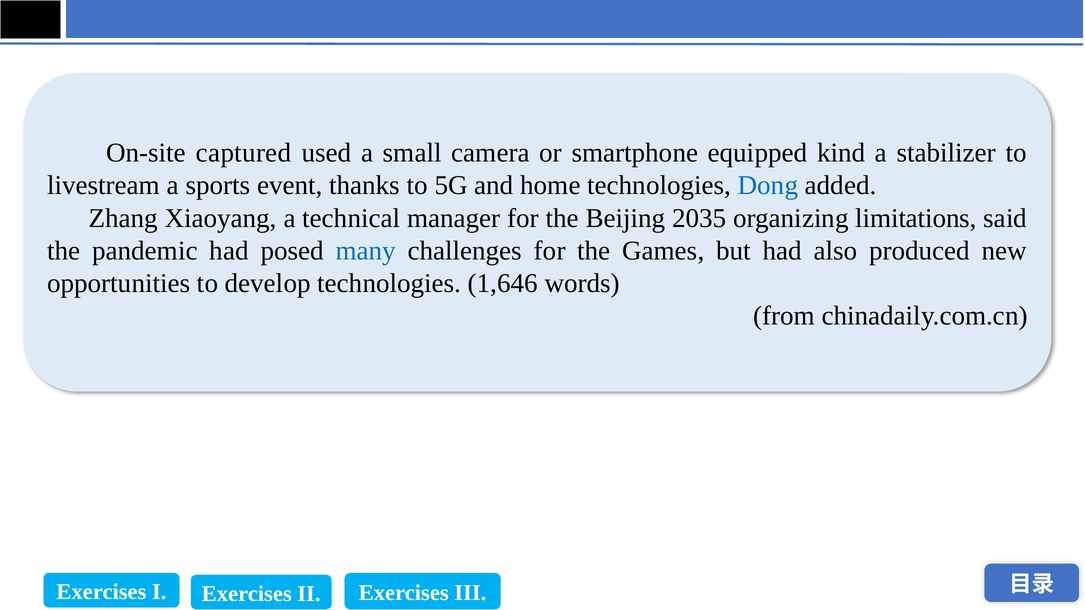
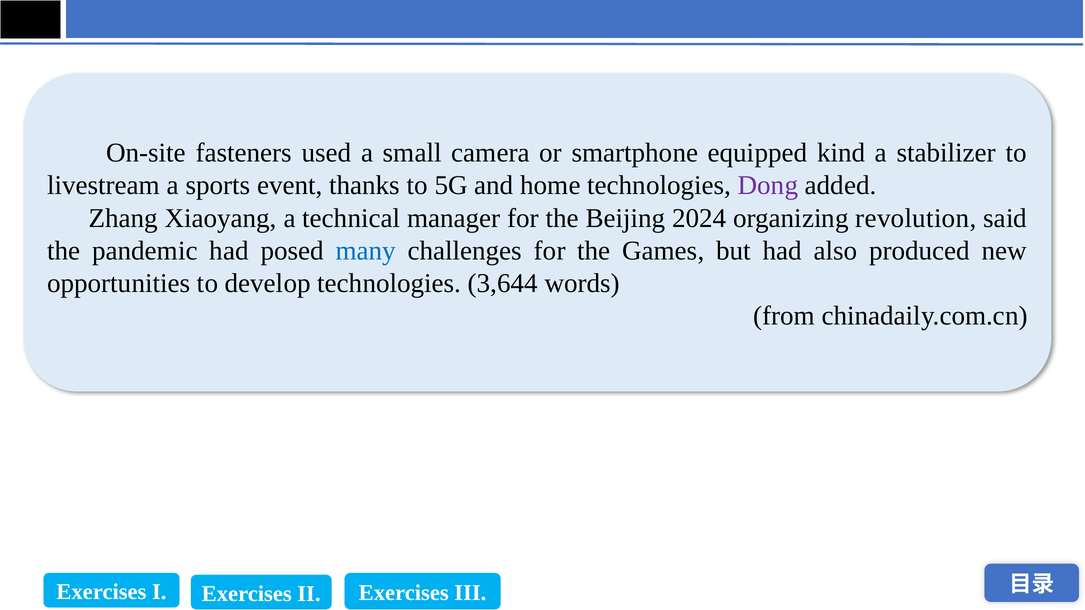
captured: captured -> fasteners
Dong colour: blue -> purple
2035: 2035 -> 2024
limitations: limitations -> revolution
1,646: 1,646 -> 3,644
